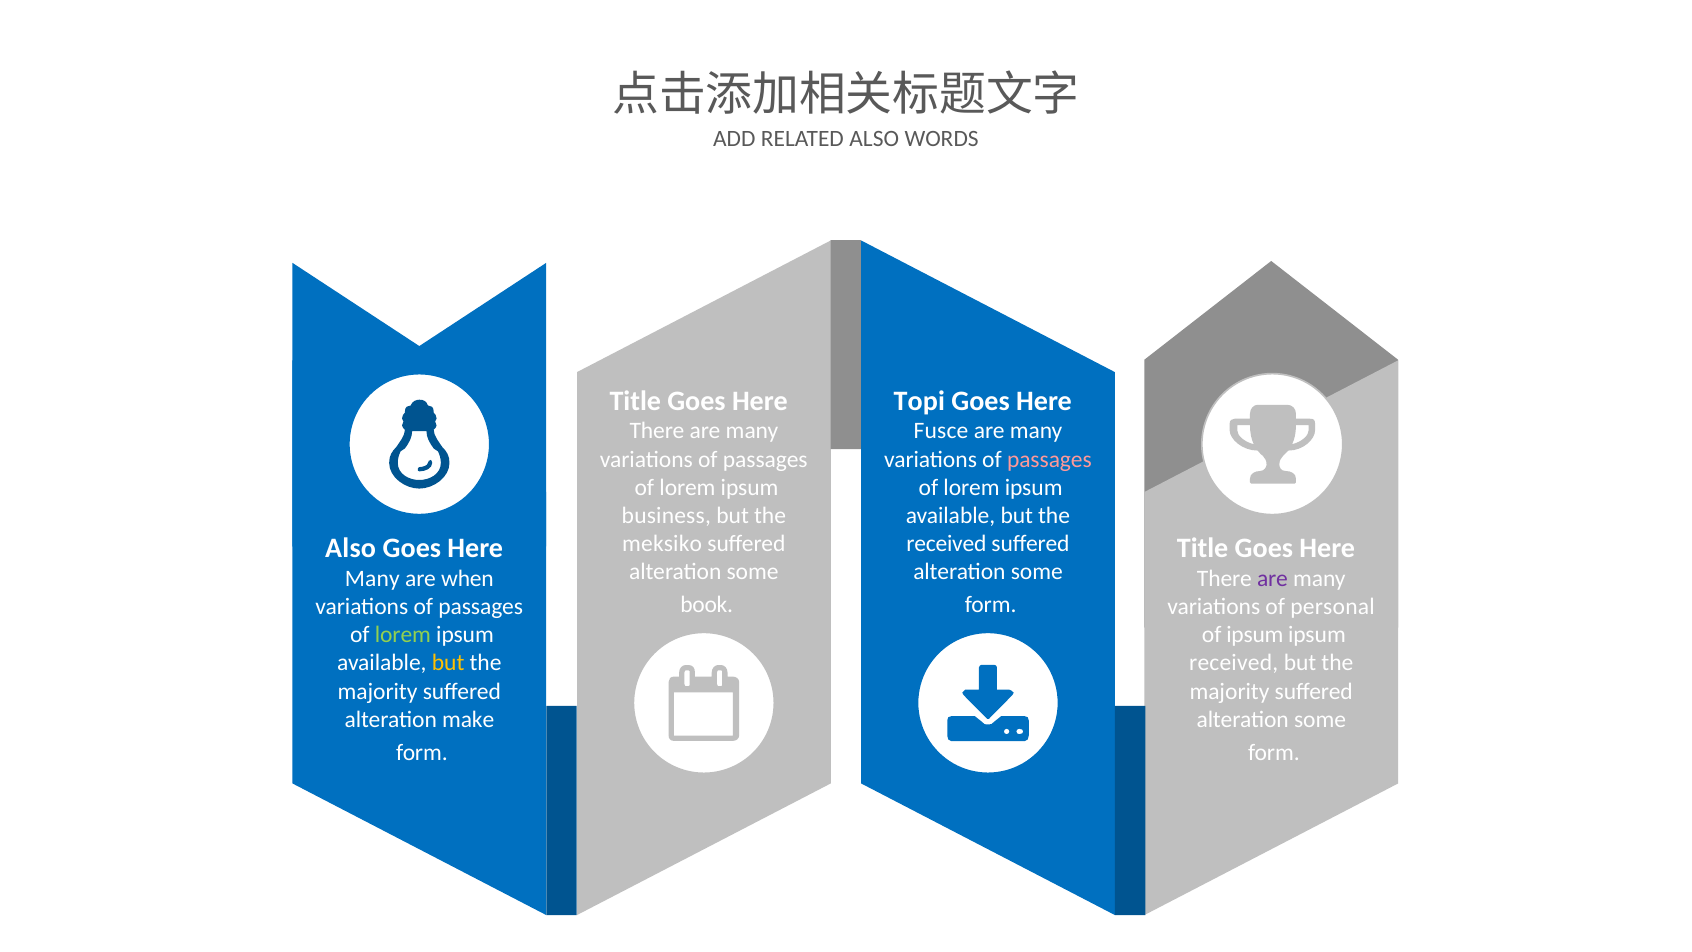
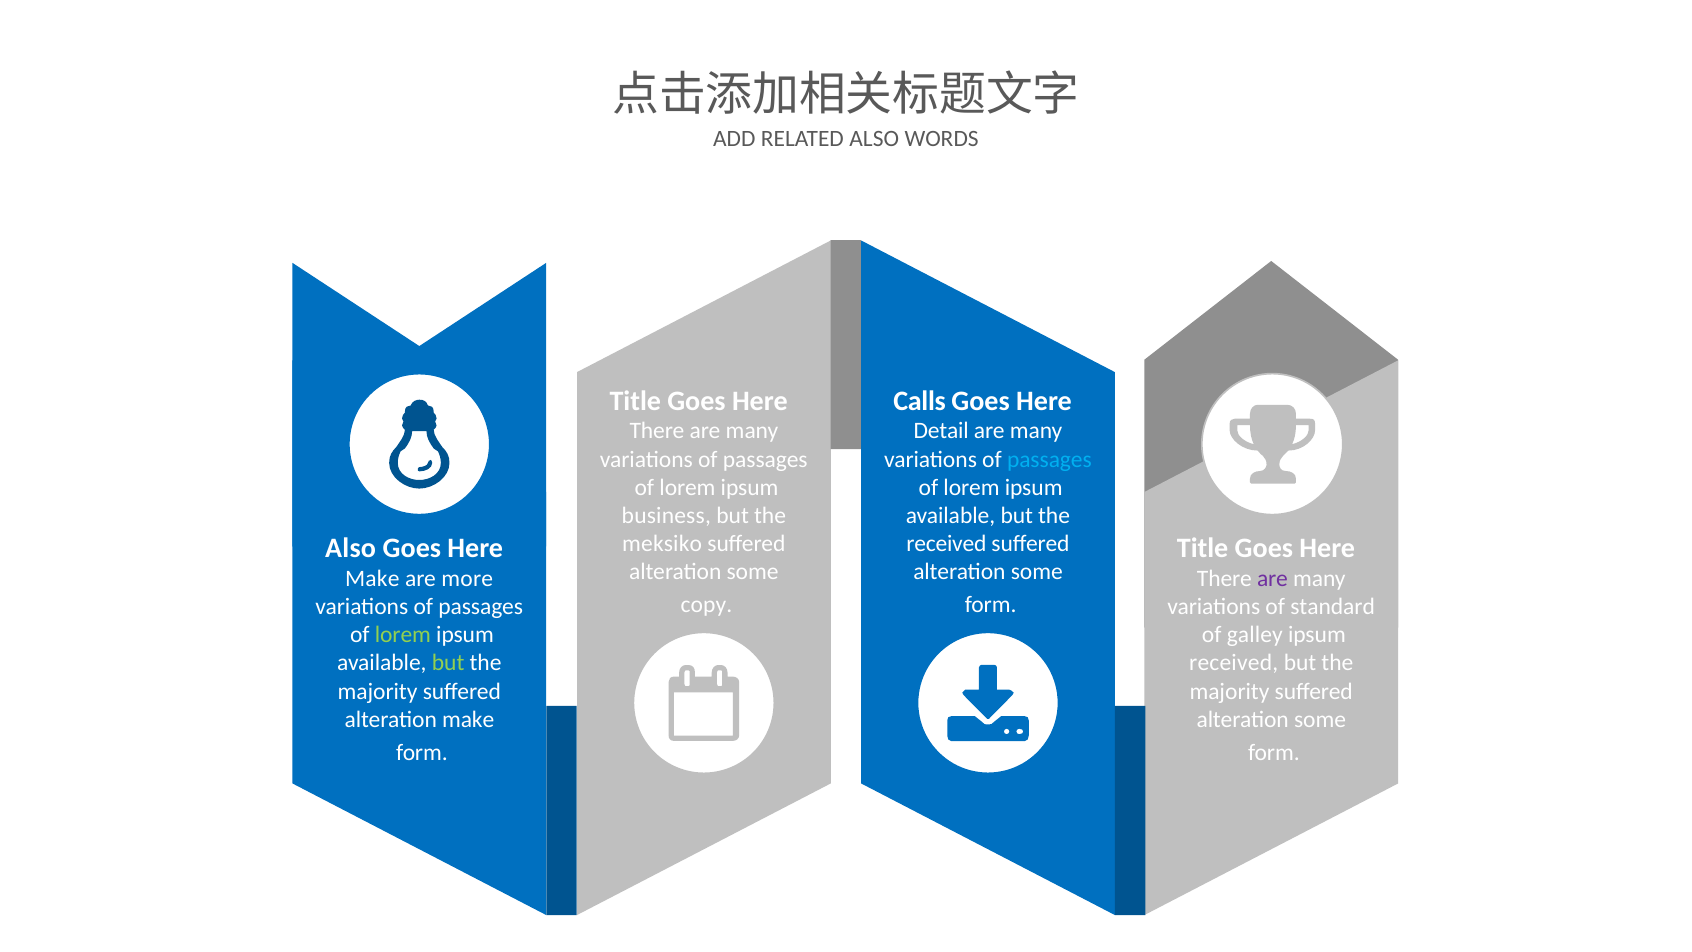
Topi: Topi -> Calls
Fusce: Fusce -> Detail
passages at (1049, 459) colour: pink -> light blue
Many at (372, 578): Many -> Make
when: when -> more
book: book -> copy
personal: personal -> standard
of ipsum: ipsum -> galley
but at (448, 663) colour: yellow -> light green
